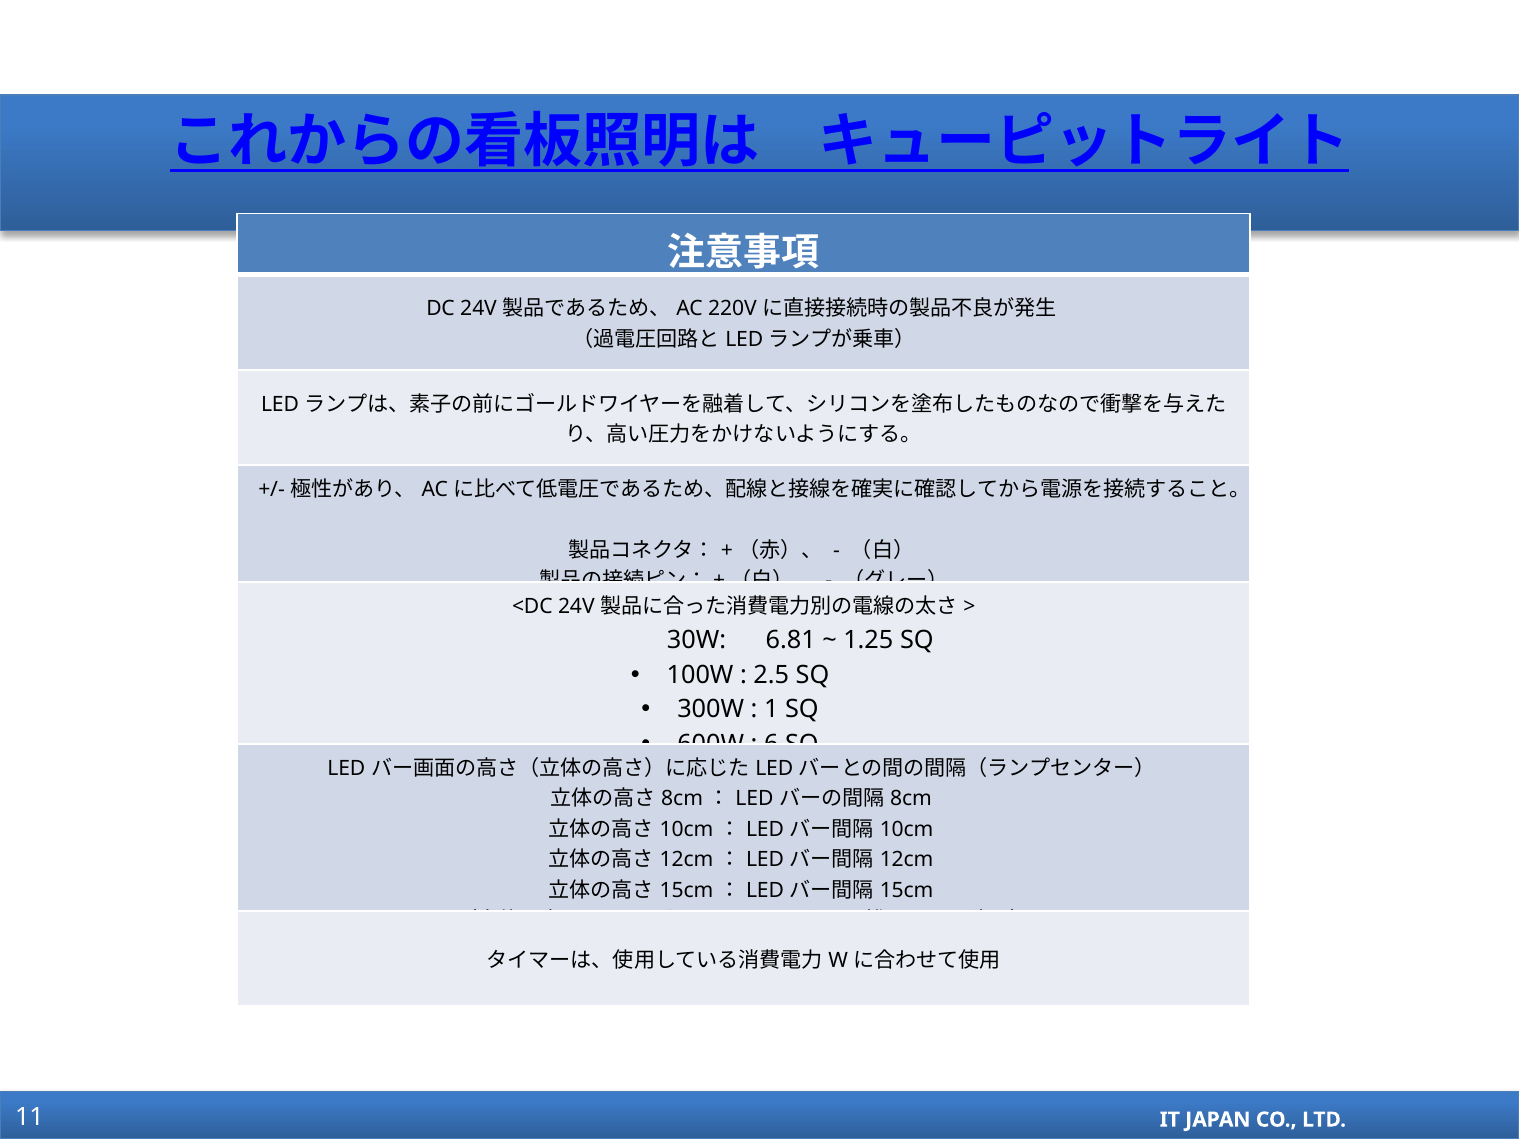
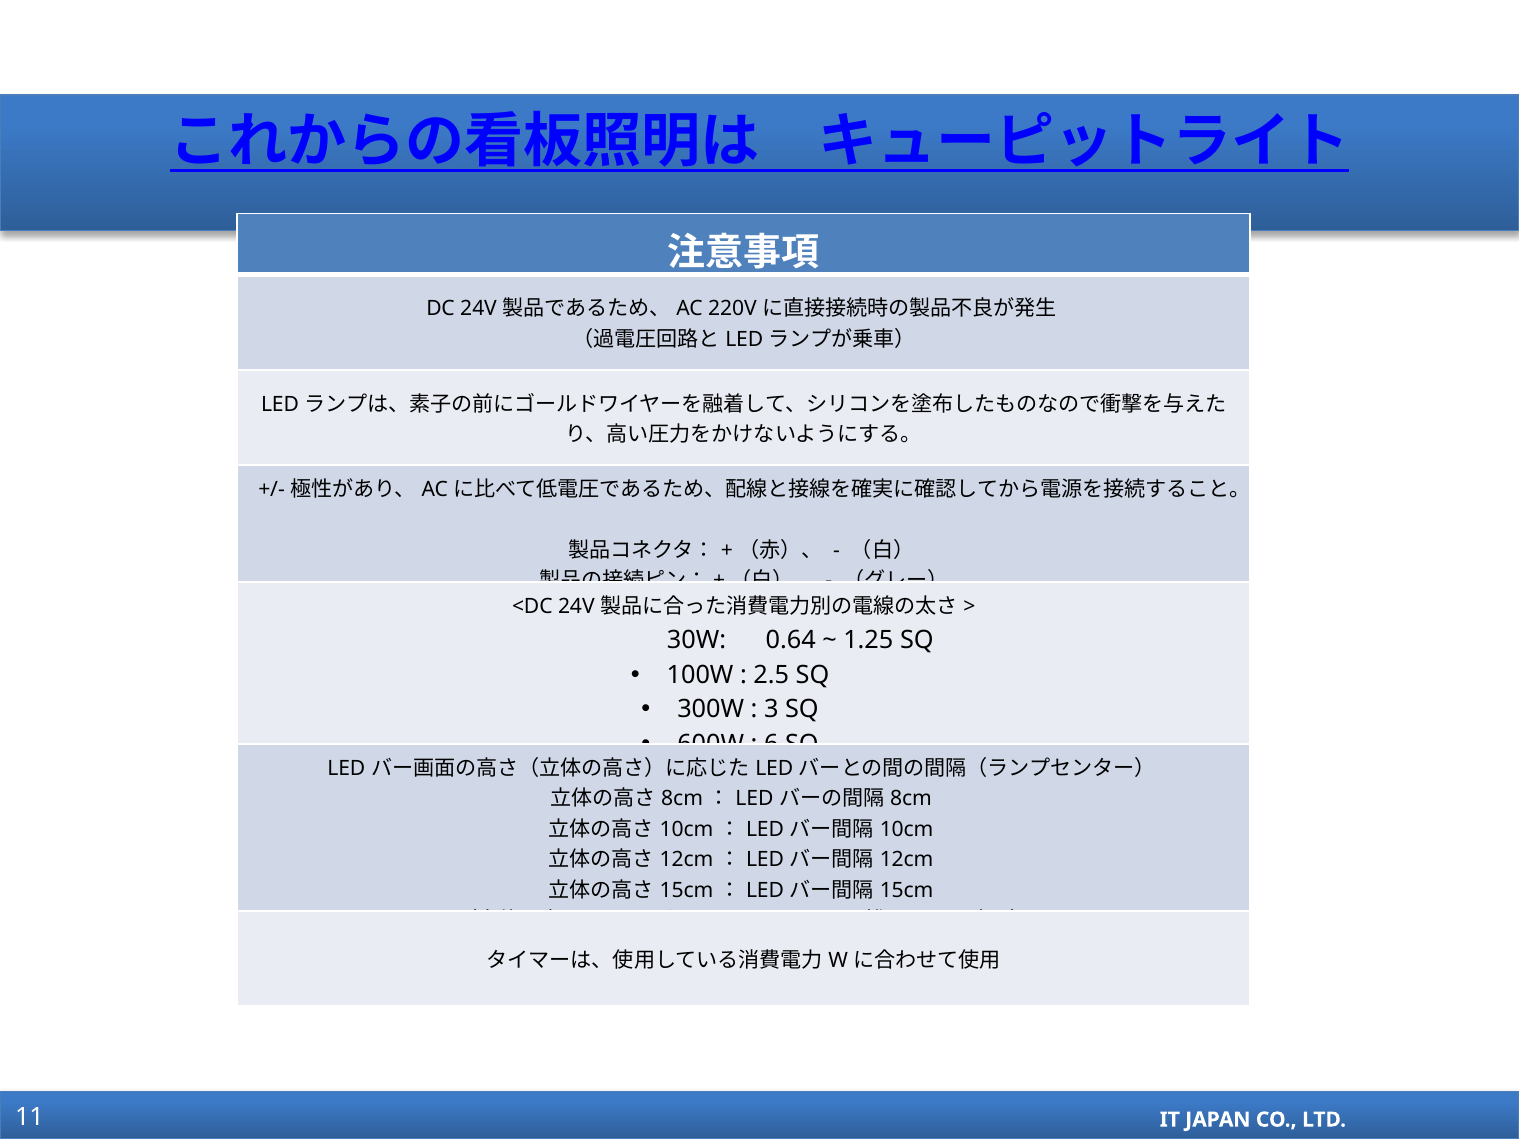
6.81: 6.81 -> 0.64
1: 1 -> 3
